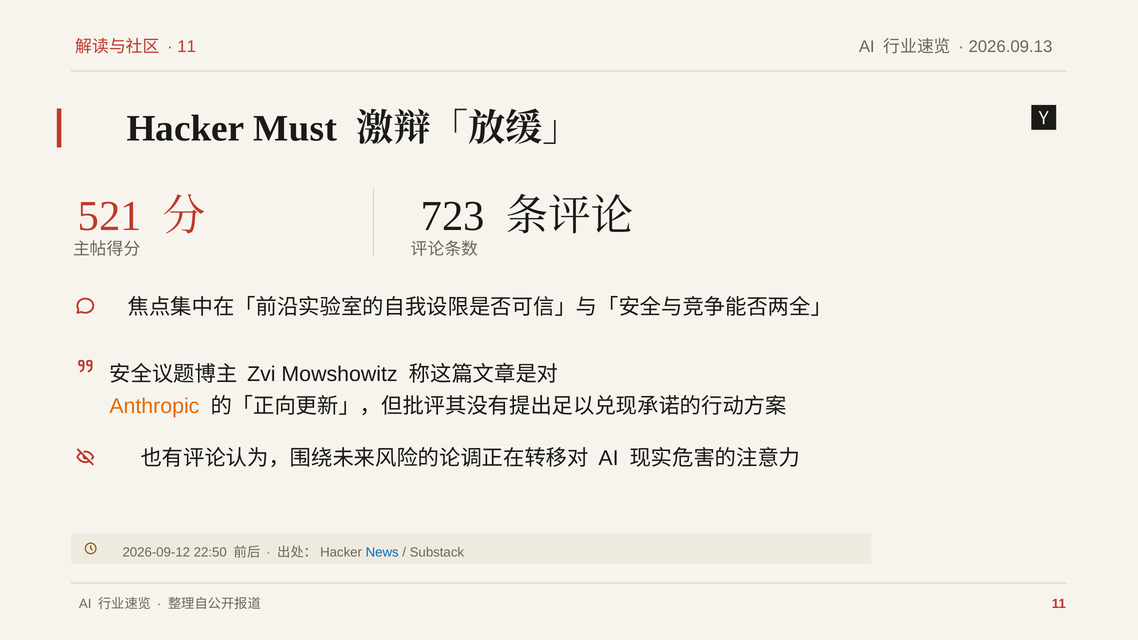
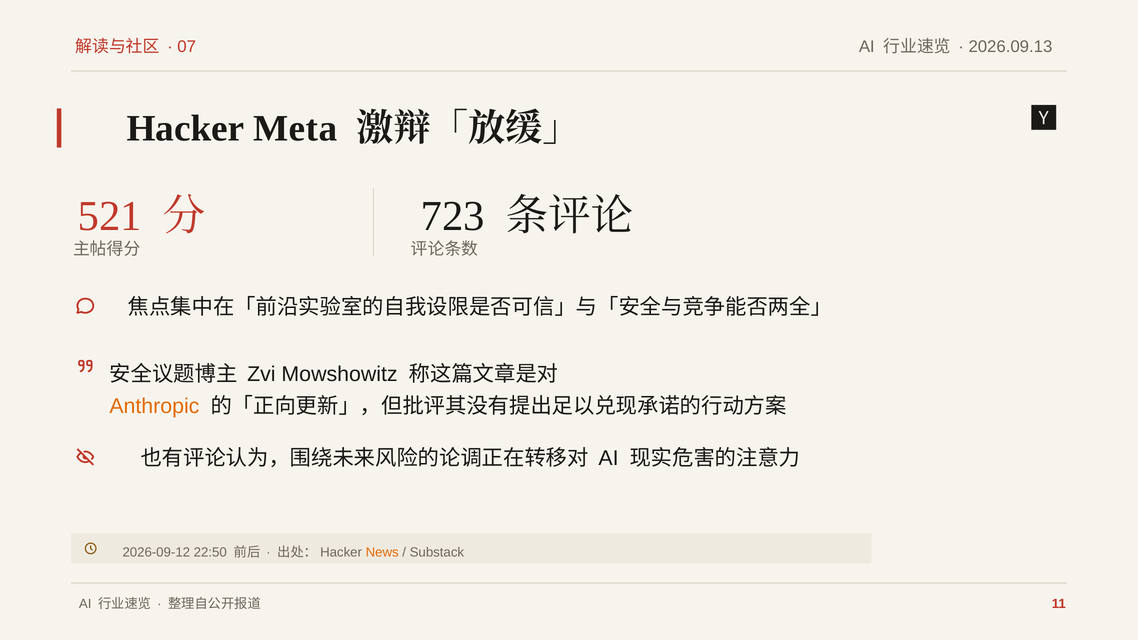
11 at (187, 47): 11 -> 07
Must: Must -> Meta
News colour: blue -> orange
